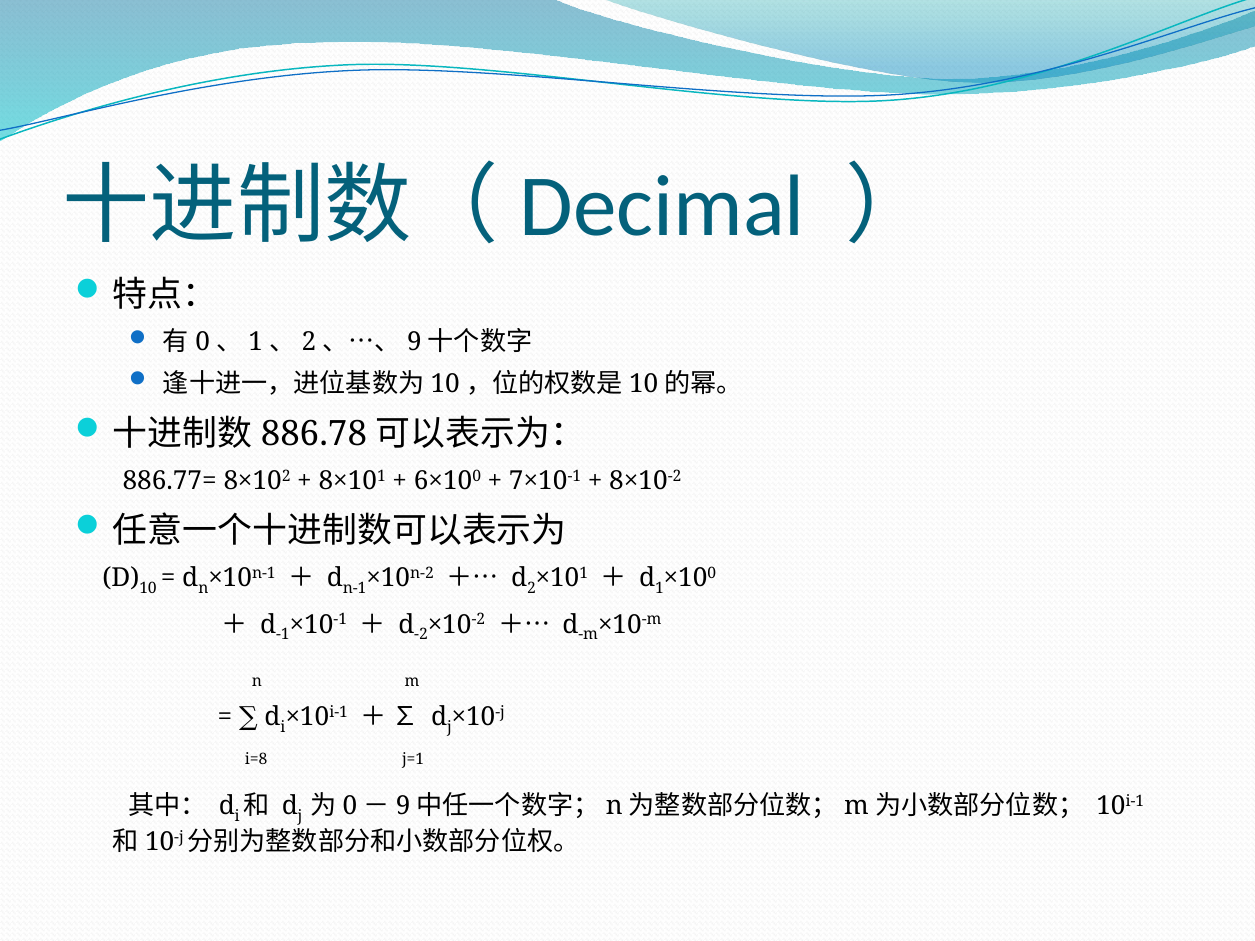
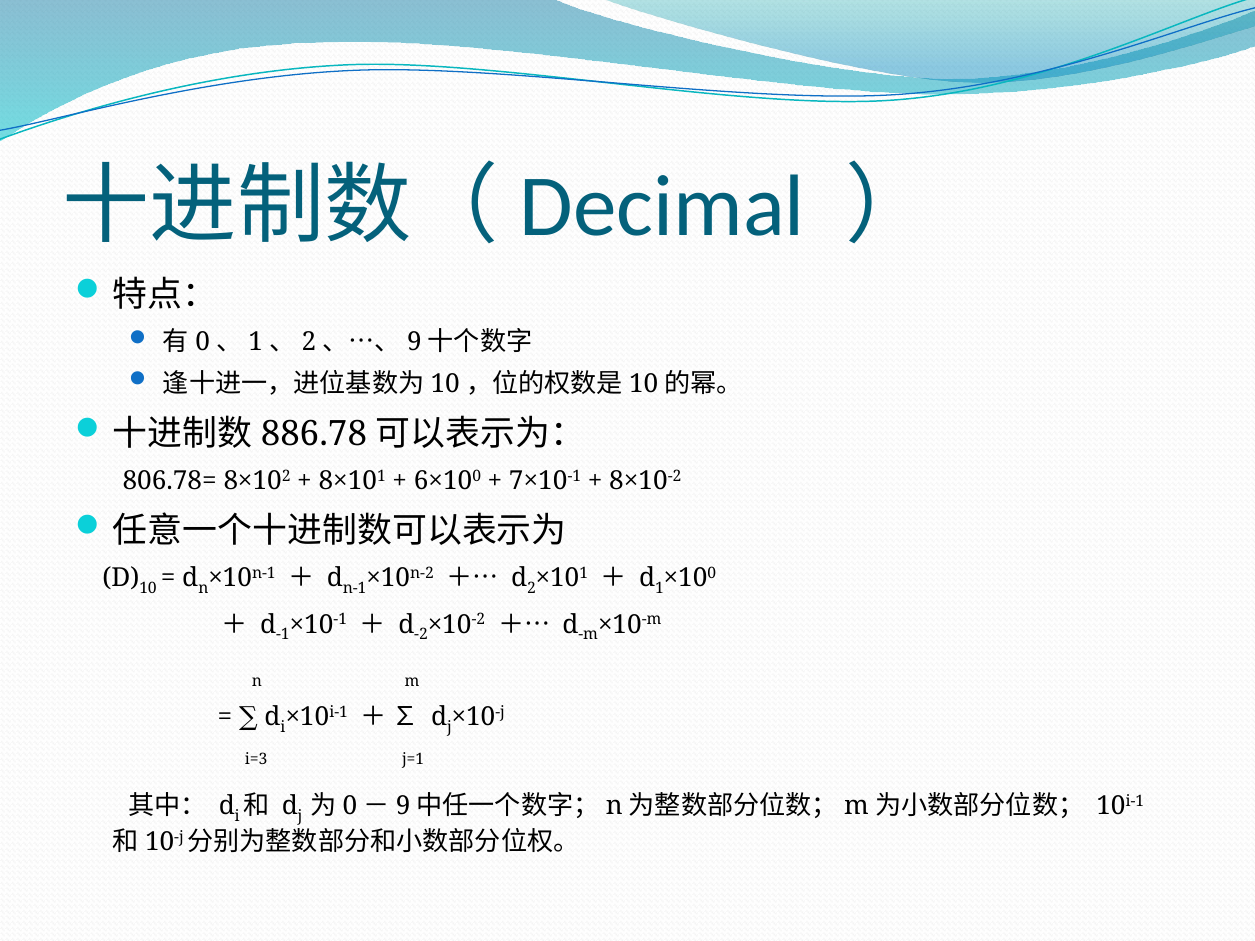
886.77=: 886.77= -> 806.78=
i=8: i=8 -> i=3
